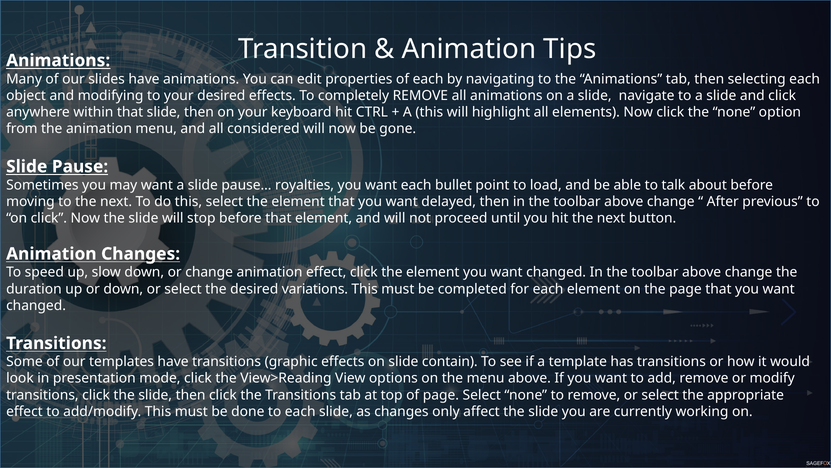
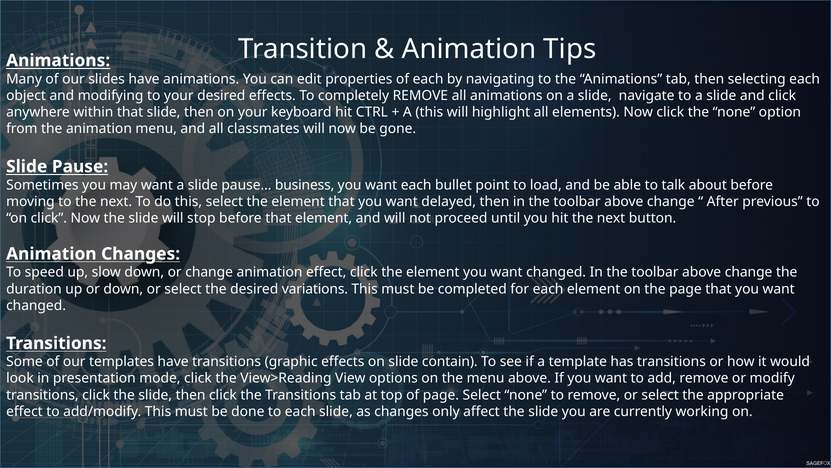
considered: considered -> classmates
royalties: royalties -> business
